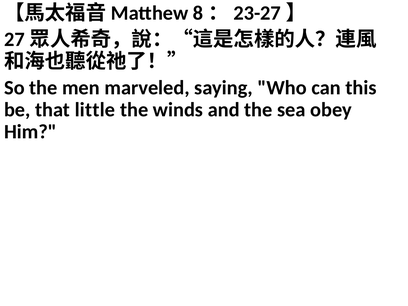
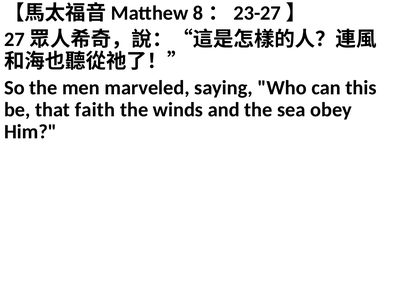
little: little -> faith
